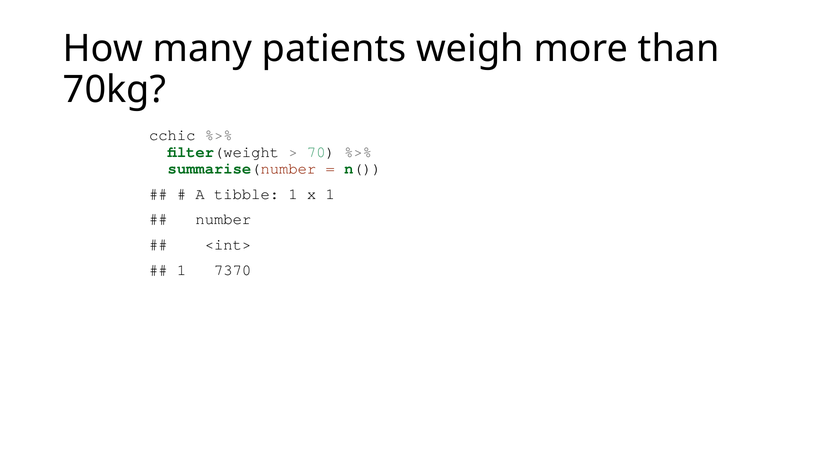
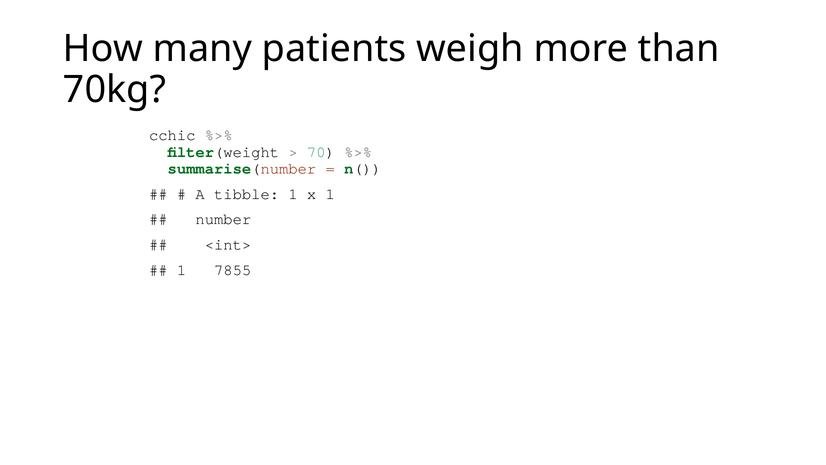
7370: 7370 -> 7855
